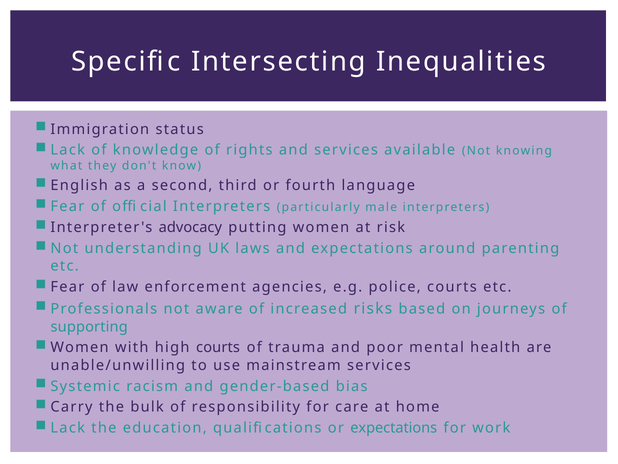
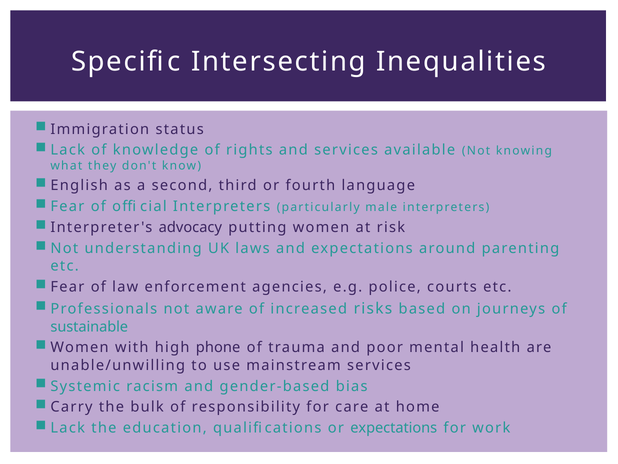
supporting: supporting -> sustainable
high courts: courts -> phone
